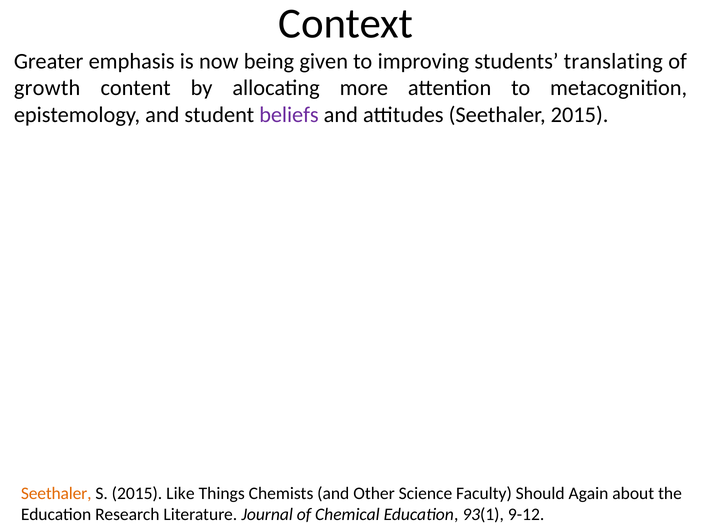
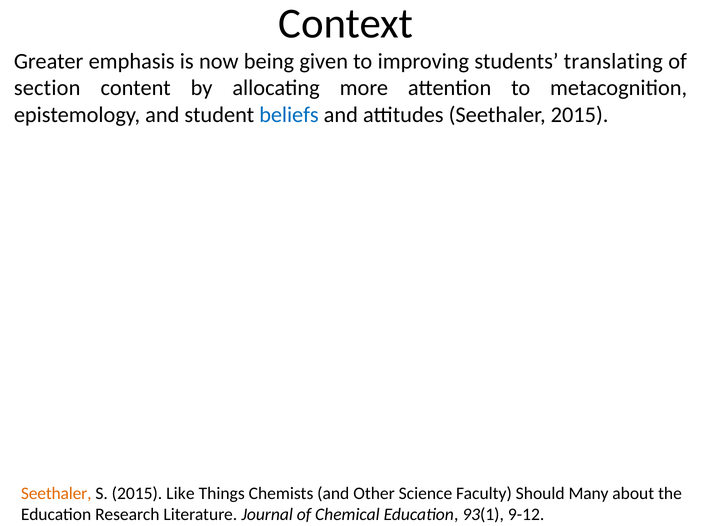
growth: growth -> section
beliefs colour: purple -> blue
Again: Again -> Many
